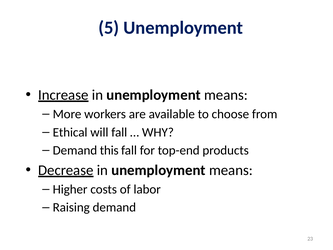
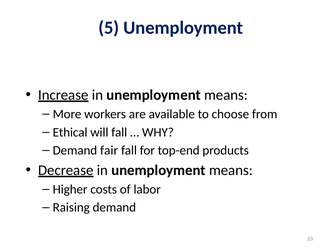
this: this -> fair
